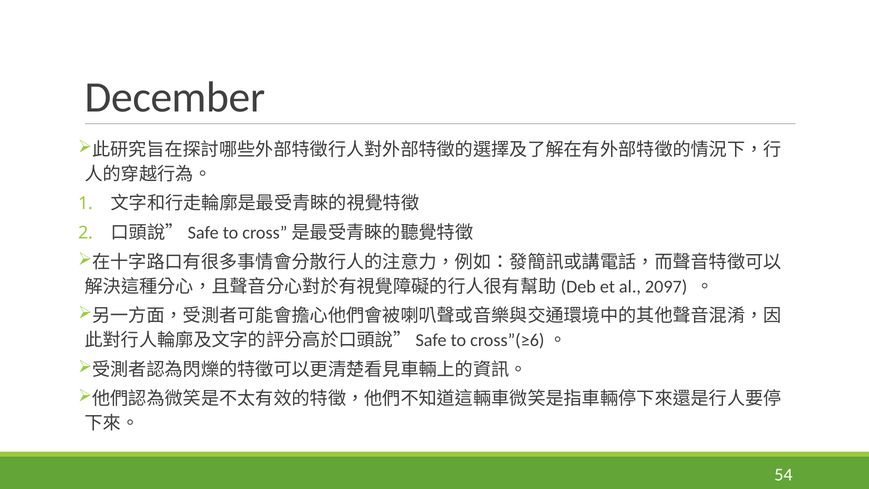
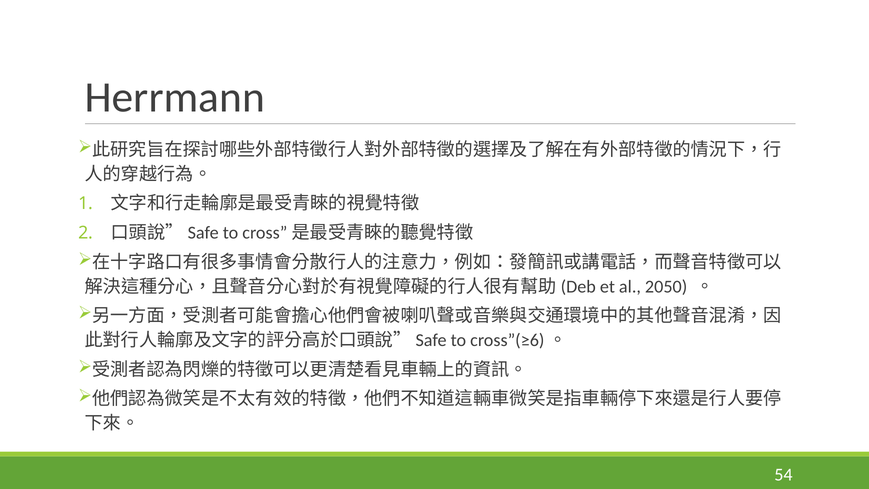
December: December -> Herrmann
2097: 2097 -> 2050
